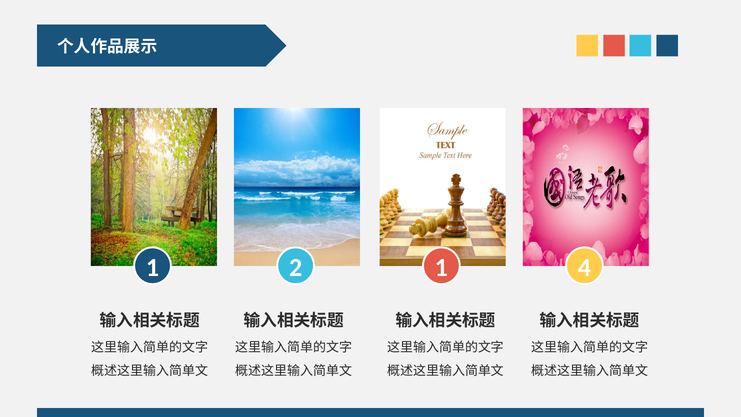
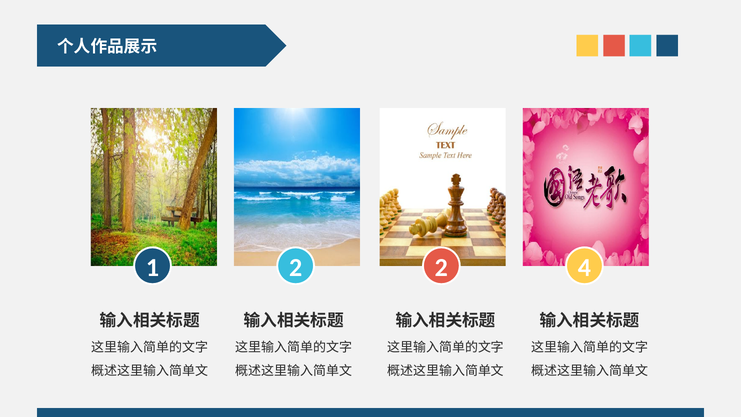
2 1: 1 -> 2
